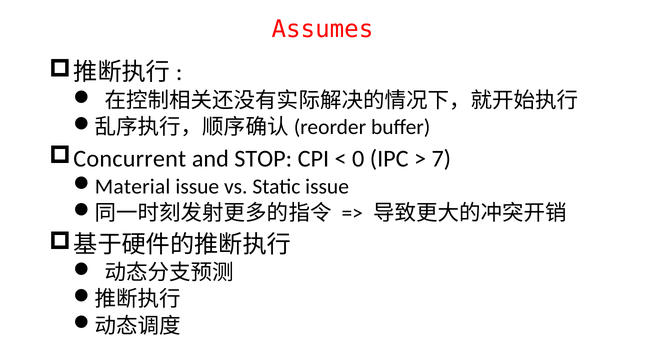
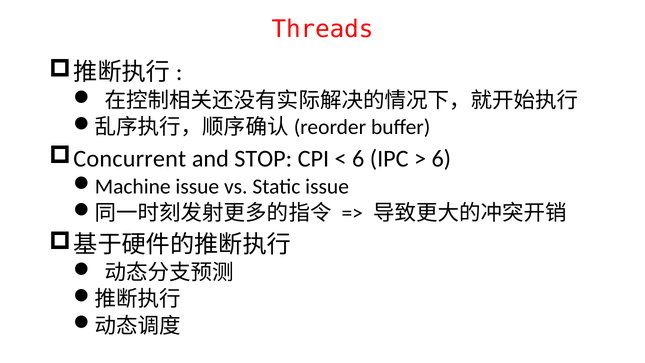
Assumes: Assumes -> Threads
0 at (358, 158): 0 -> 6
7 at (441, 158): 7 -> 6
Material: Material -> Machine
